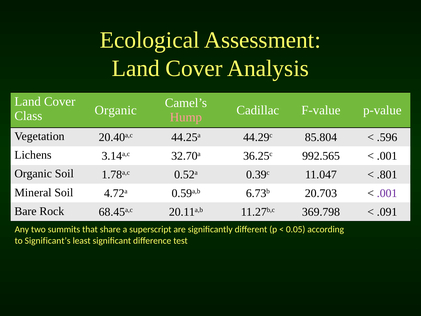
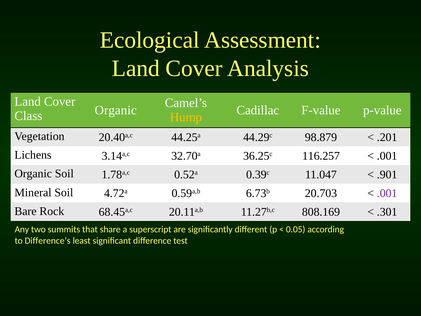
Hump colour: pink -> yellow
85.804: 85.804 -> 98.879
.596: .596 -> .201
992.565: 992.565 -> 116.257
.801: .801 -> .901
369.798: 369.798 -> 808.169
.091: .091 -> .301
Significant’s: Significant’s -> Difference’s
